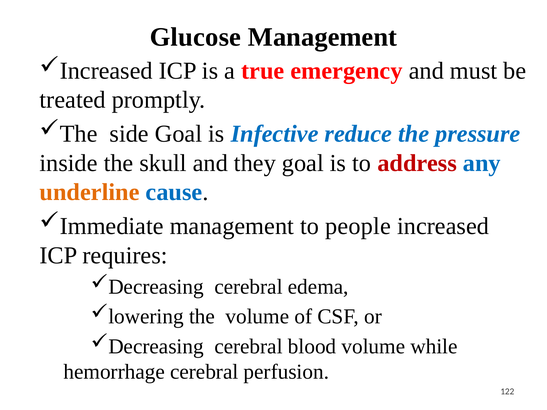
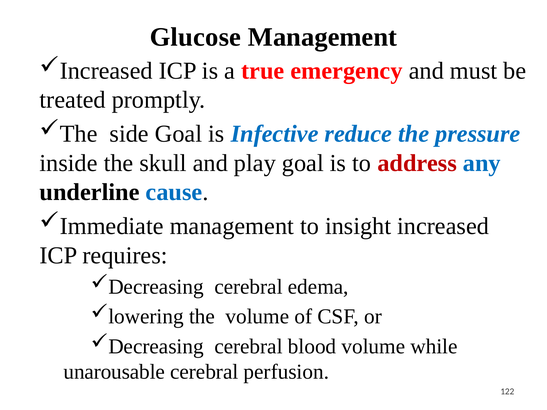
they: they -> play
underline colour: orange -> black
people: people -> insight
hemorrhage: hemorrhage -> unarousable
